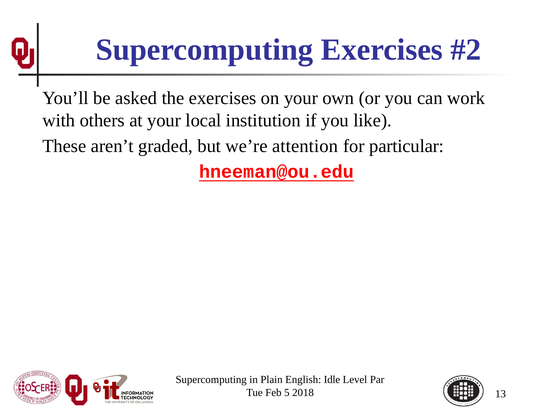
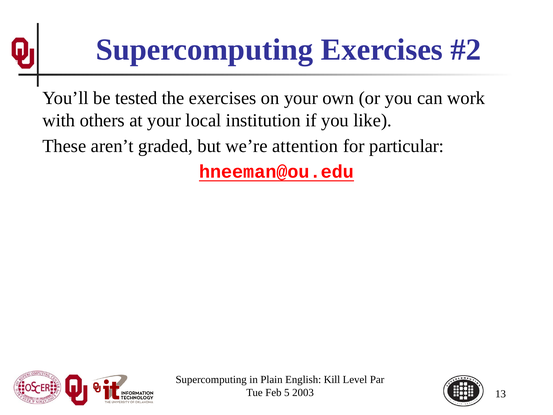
asked: asked -> tested
Idle: Idle -> Kill
2018: 2018 -> 2003
